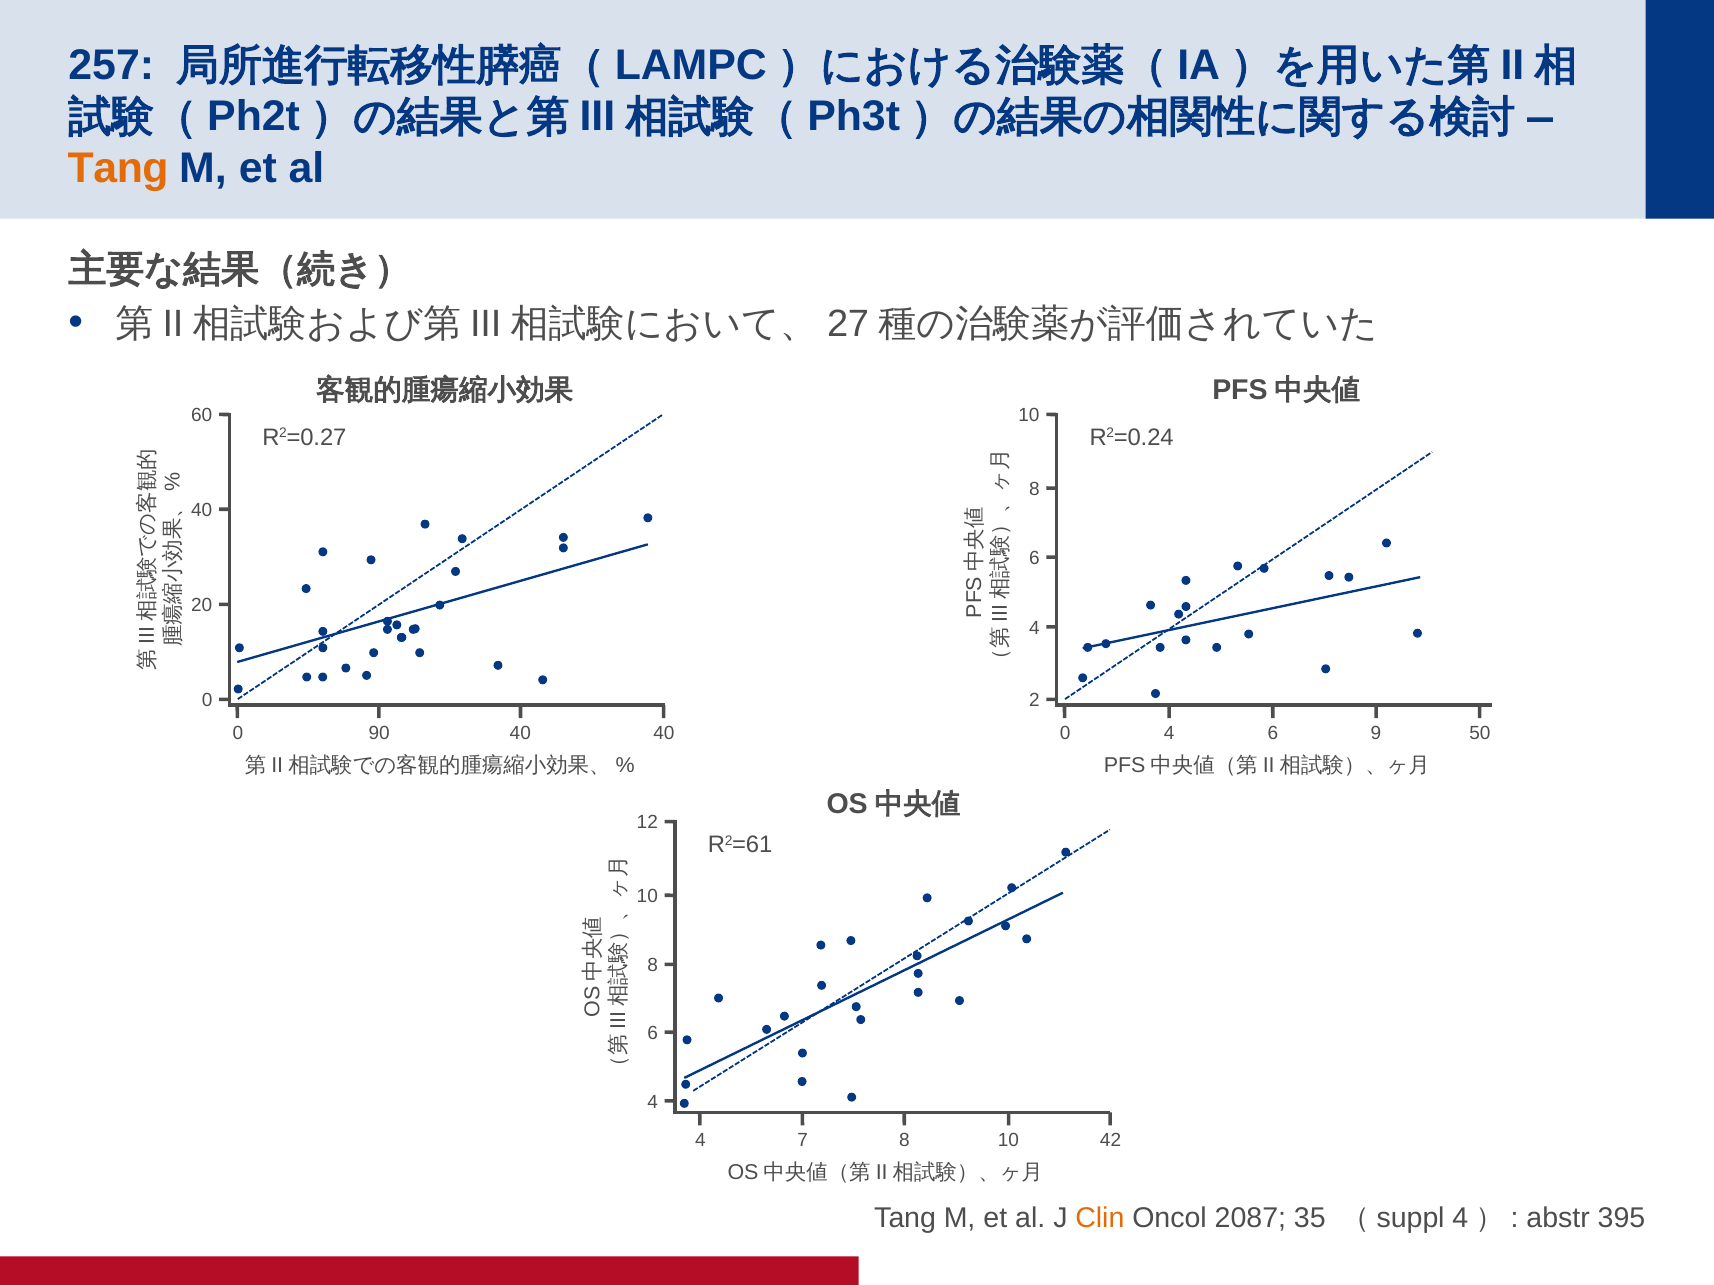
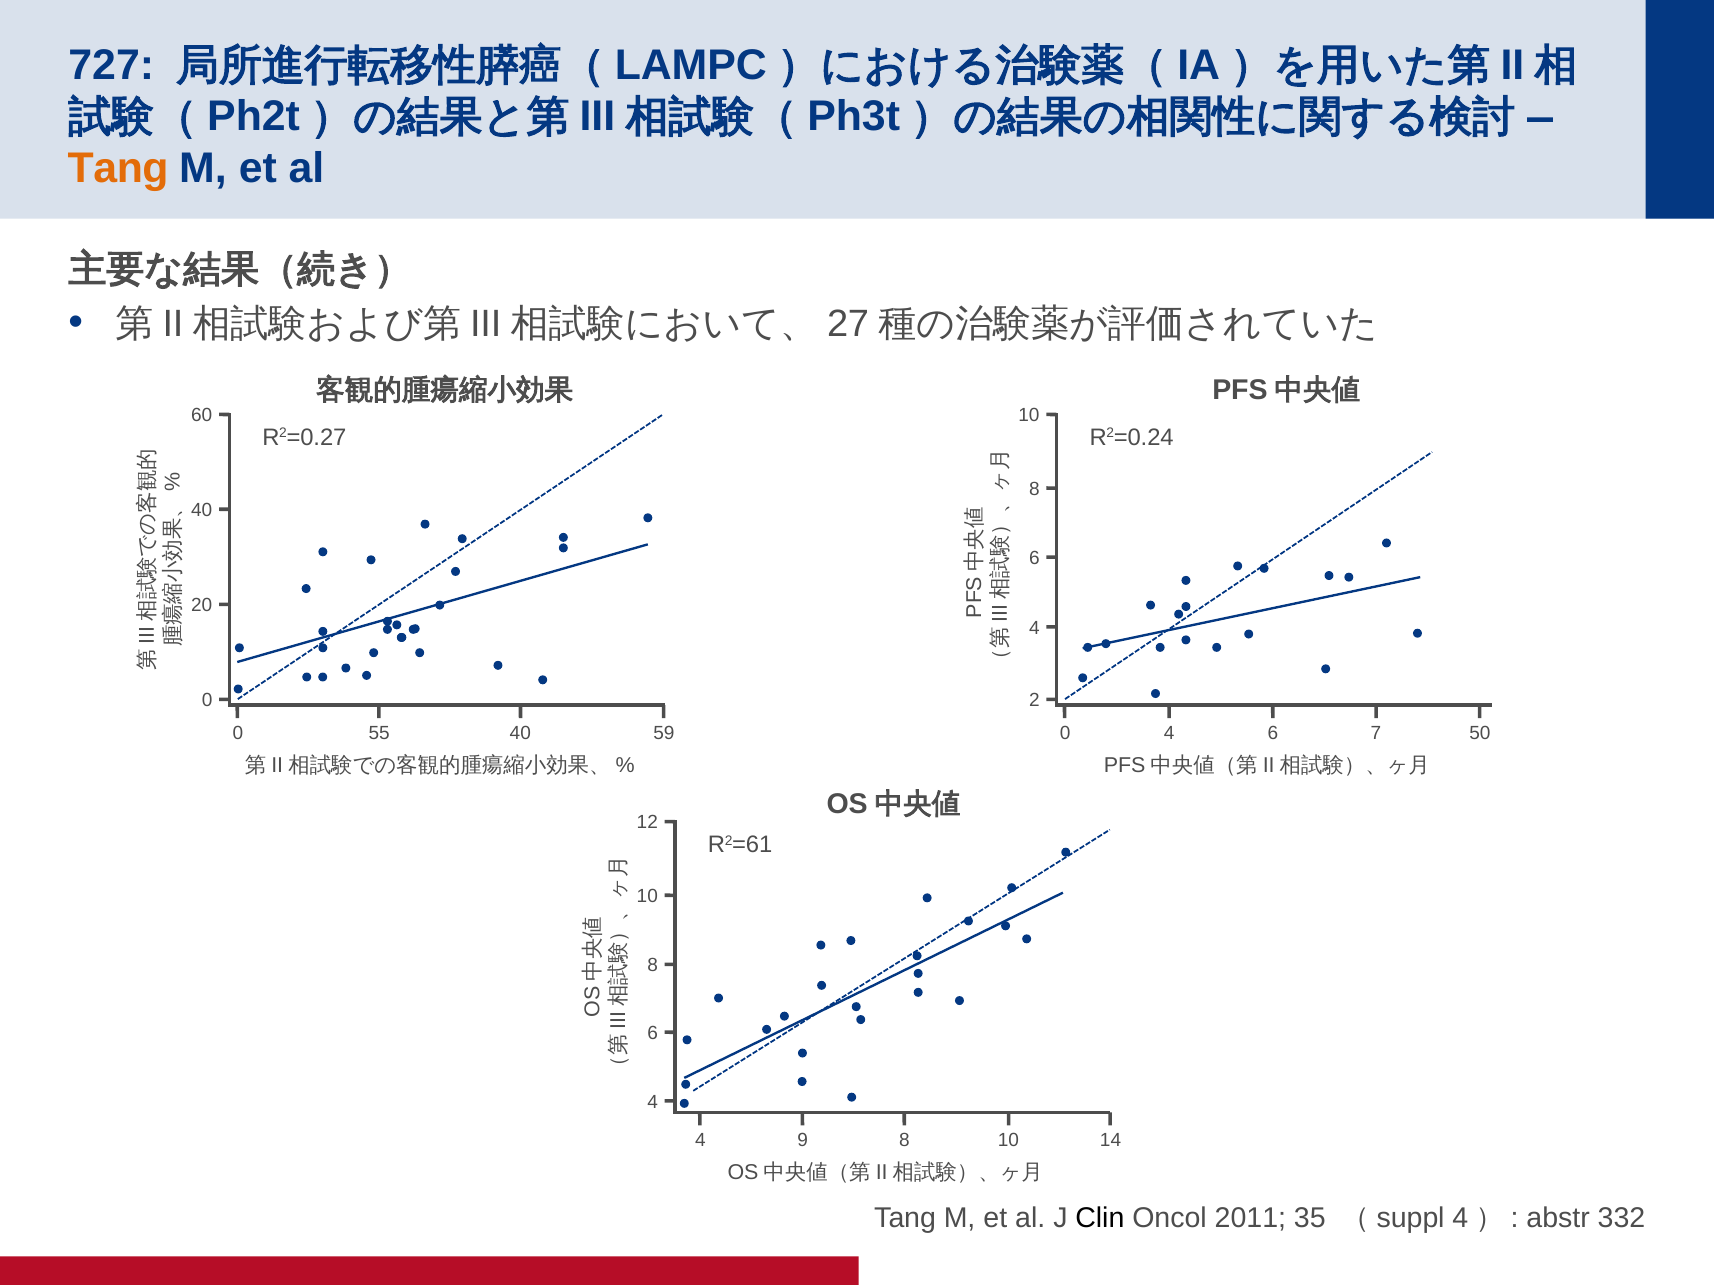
257: 257 -> 727
90: 90 -> 55
40 40: 40 -> 59
9: 9 -> 7
7: 7 -> 9
42: 42 -> 14
Clin colour: orange -> black
2087: 2087 -> 2011
395: 395 -> 332
